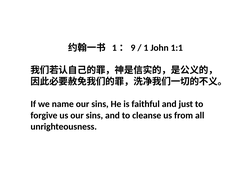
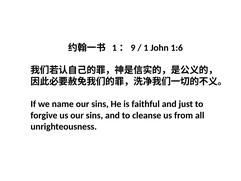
1:1: 1:1 -> 1:6
